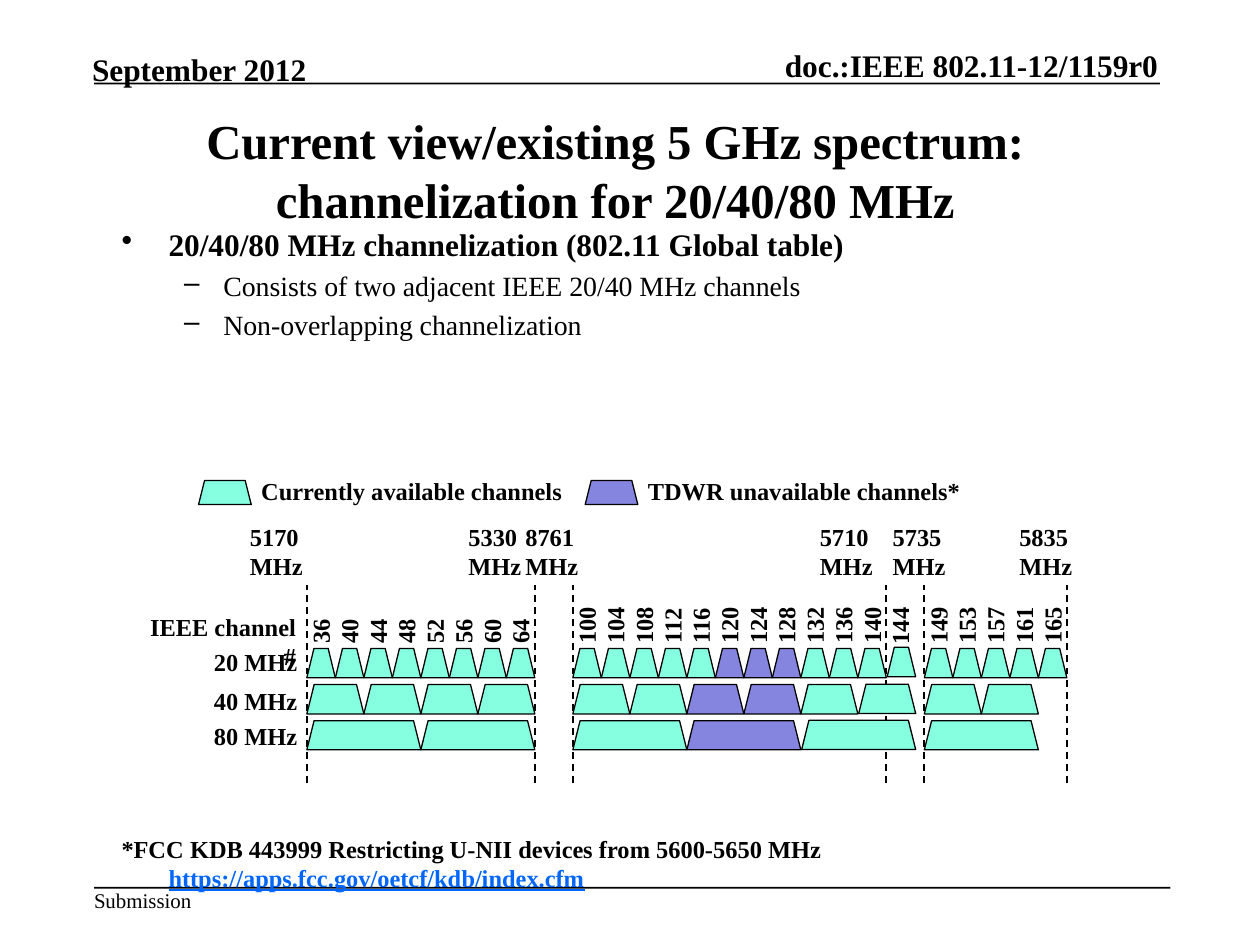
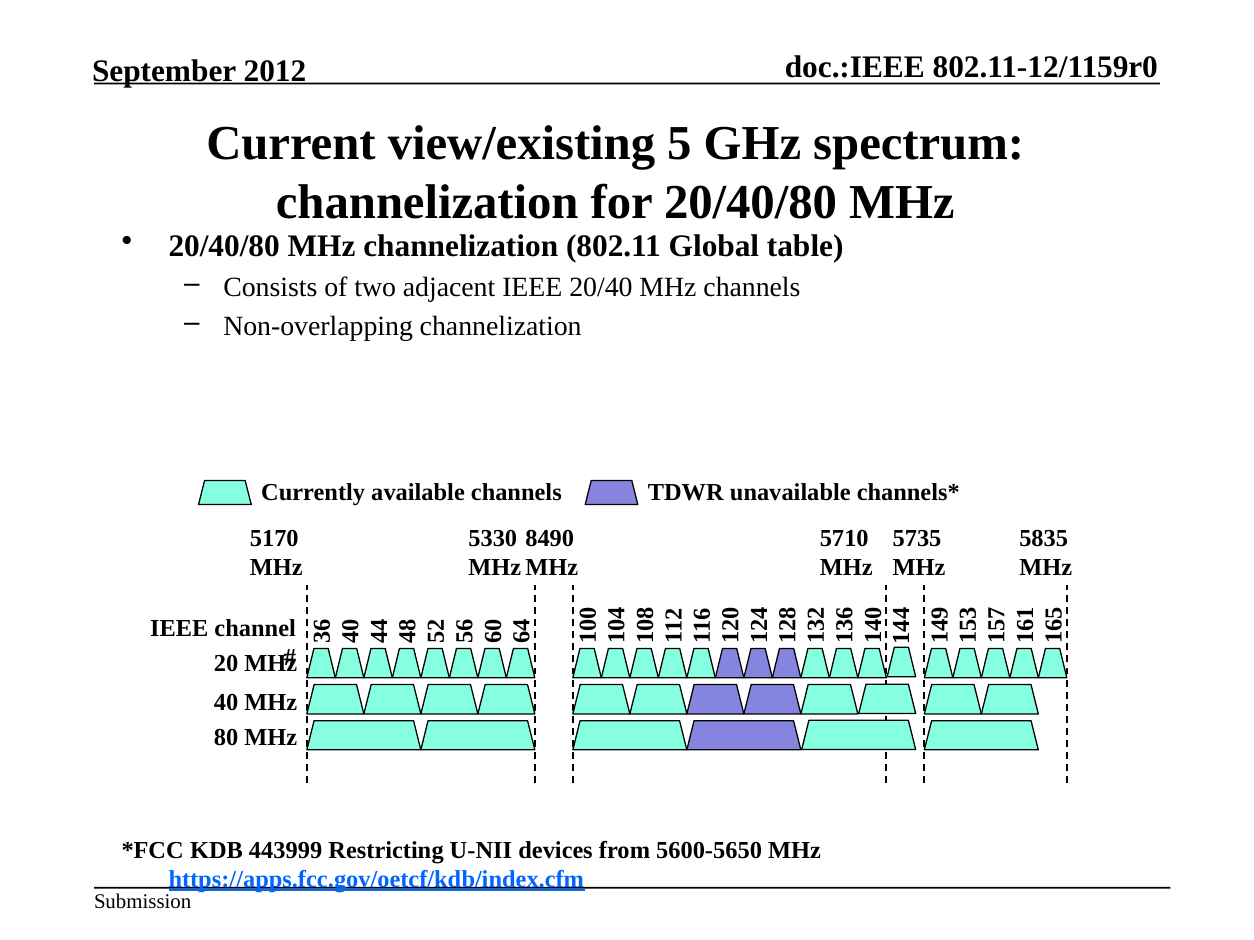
8761: 8761 -> 8490
